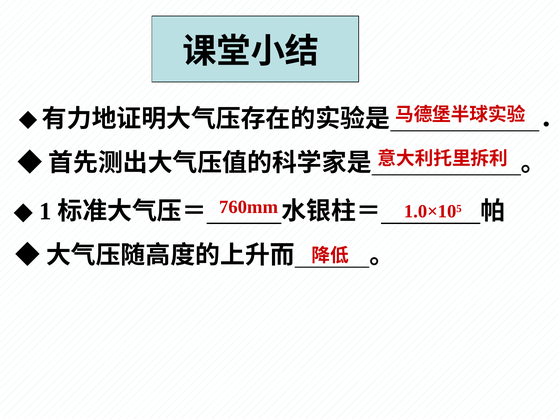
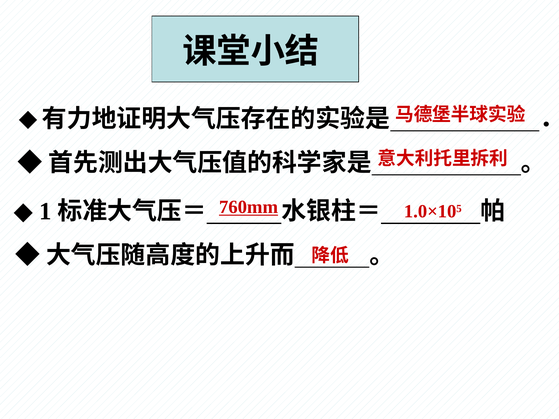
760mm underline: none -> present
